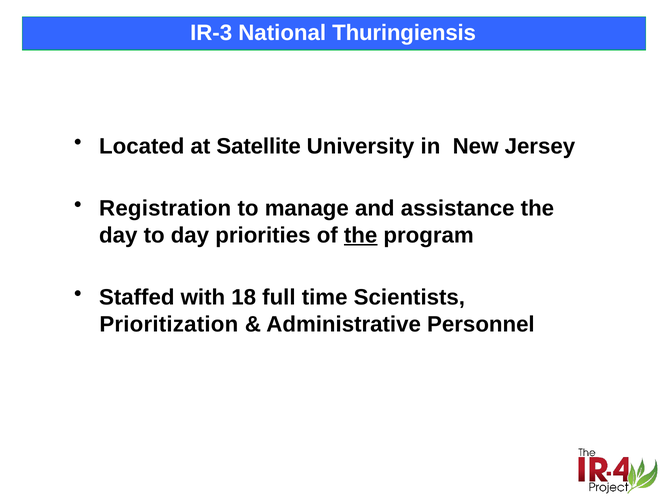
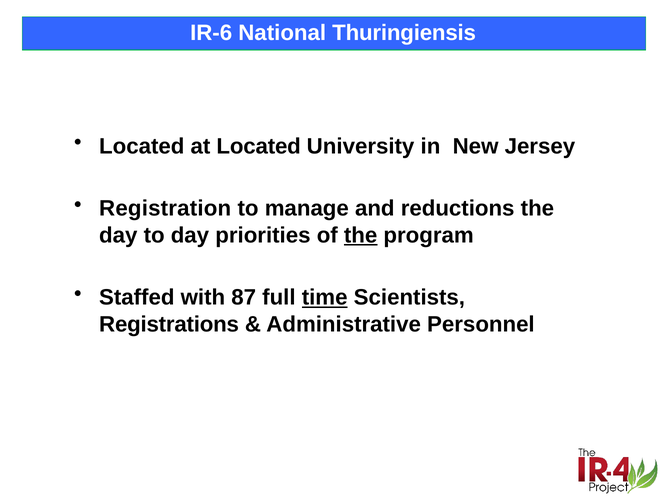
IR-3: IR-3 -> IR-6
at Satellite: Satellite -> Located
assistance: assistance -> reductions
18: 18 -> 87
time underline: none -> present
Prioritization: Prioritization -> Registrations
